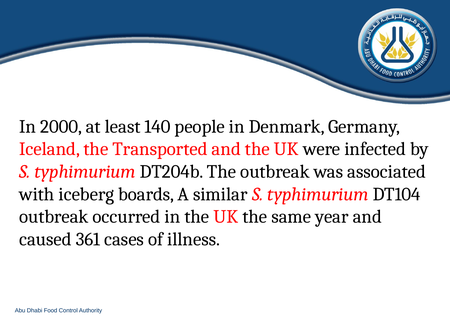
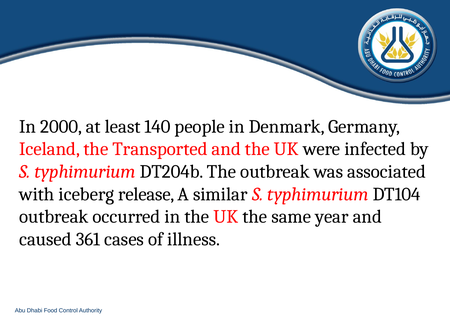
boards: boards -> release
